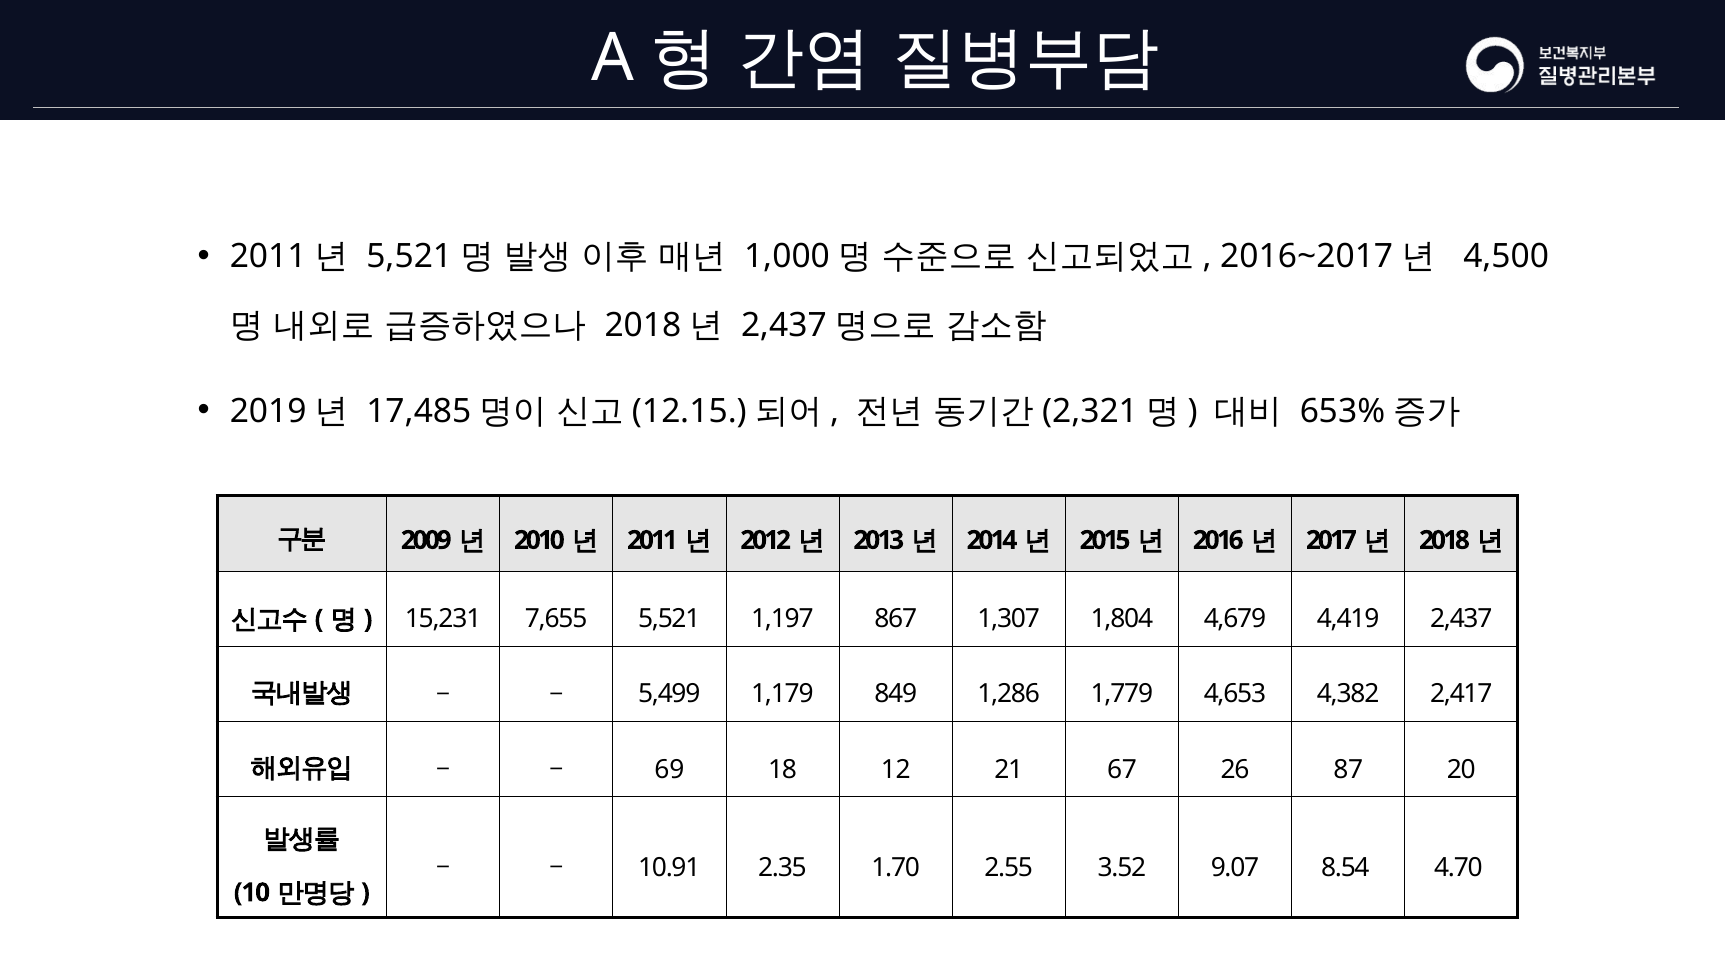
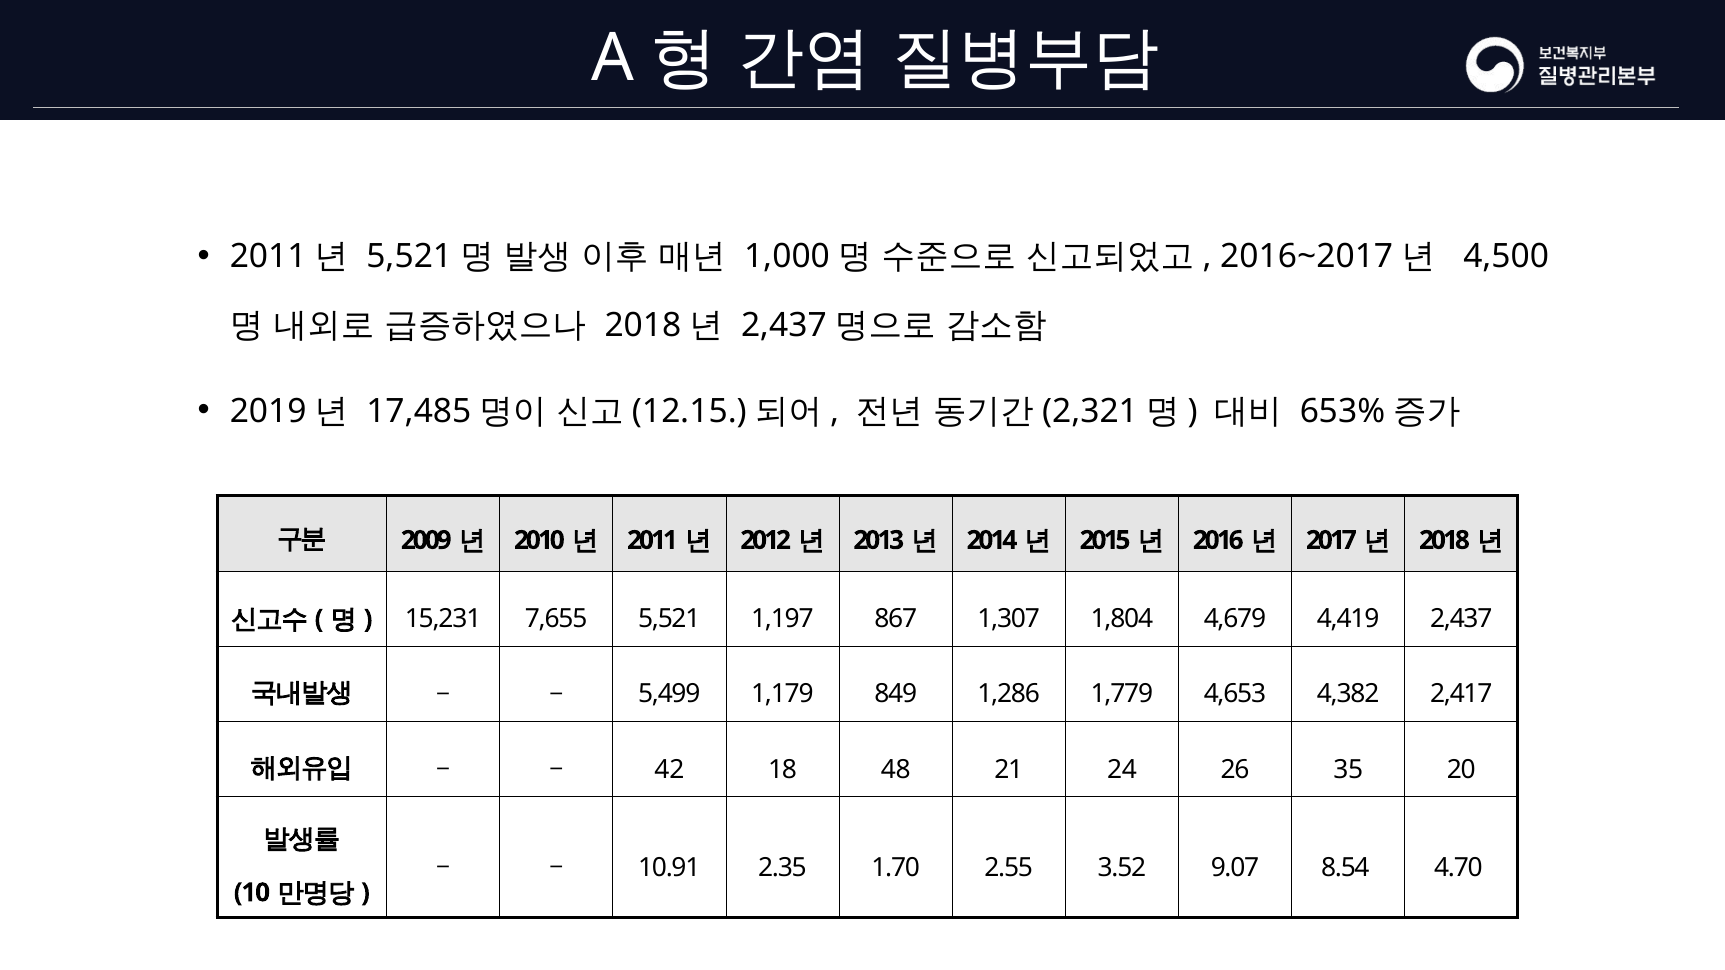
69: 69 -> 42
12: 12 -> 48
67: 67 -> 24
87: 87 -> 35
